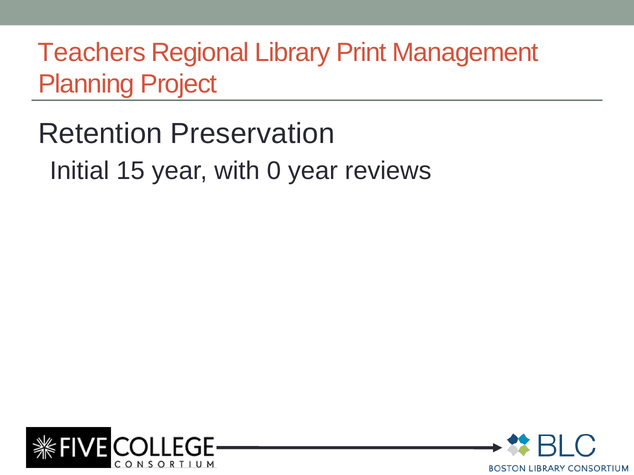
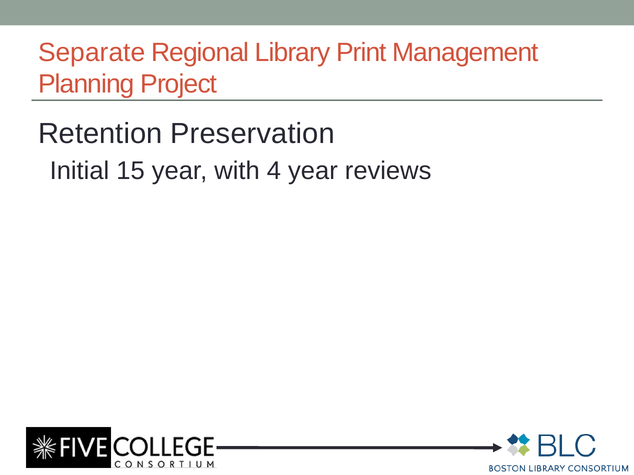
Teachers: Teachers -> Separate
0: 0 -> 4
